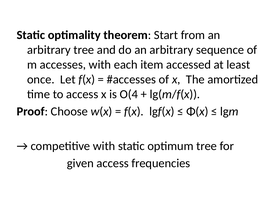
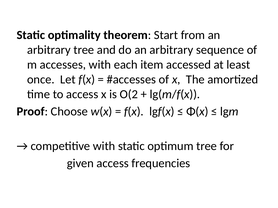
O(4: O(4 -> O(2
